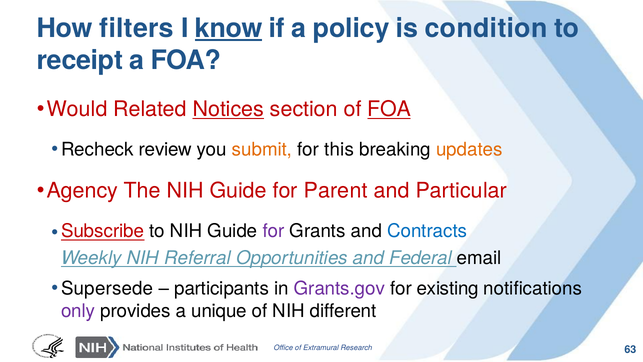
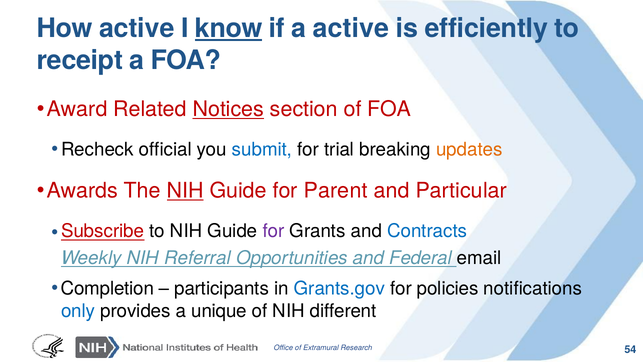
How filters: filters -> active
a policy: policy -> active
condition: condition -> efficiently
Would: Would -> Award
FOA at (389, 109) underline: present -> none
review: review -> official
submit colour: orange -> blue
this: this -> trial
Agency: Agency -> Awards
NIH at (185, 191) underline: none -> present
Supersede: Supersede -> Completion
Grants.gov colour: purple -> blue
existing: existing -> policies
only colour: purple -> blue
63: 63 -> 54
